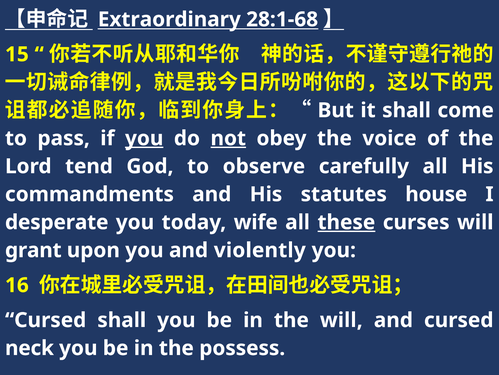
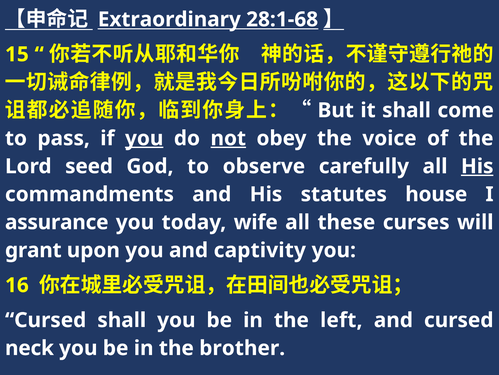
tend: tend -> seed
His at (477, 166) underline: none -> present
desperate: desperate -> assurance
these underline: present -> none
violently: violently -> captivity
the will: will -> left
possess: possess -> brother
